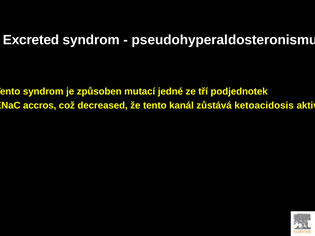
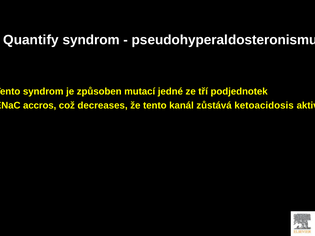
Excreted: Excreted -> Quantify
decreased: decreased -> decreases
